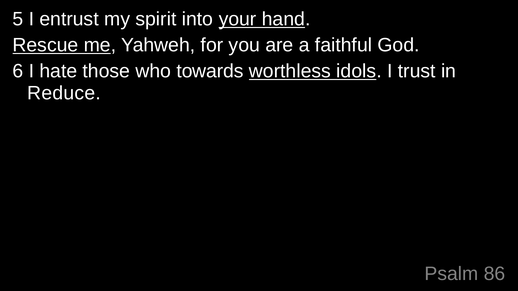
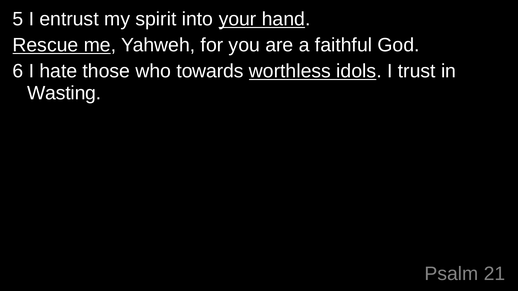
Reduce: Reduce -> Wasting
86: 86 -> 21
